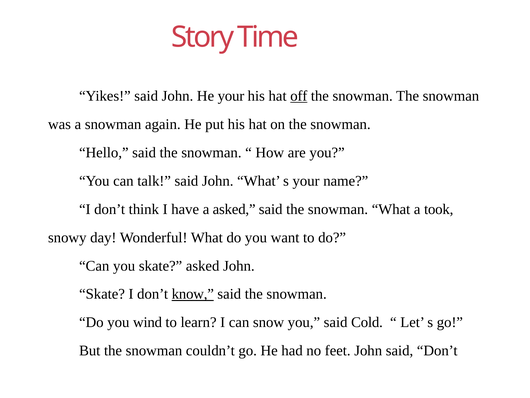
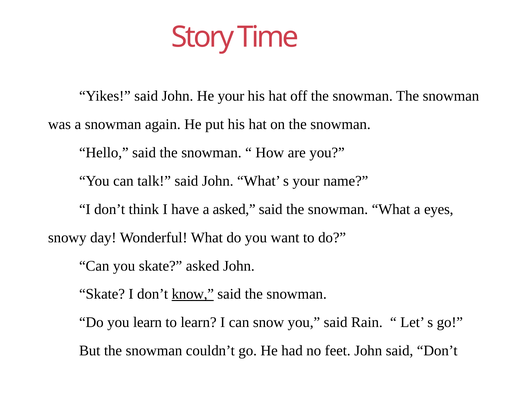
off underline: present -> none
took: took -> eyes
you wind: wind -> learn
Cold: Cold -> Rain
